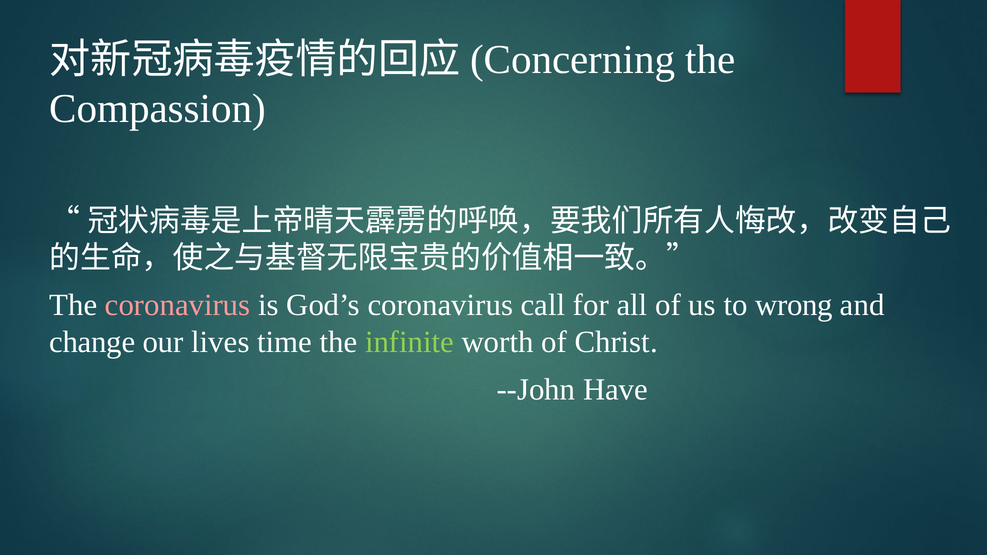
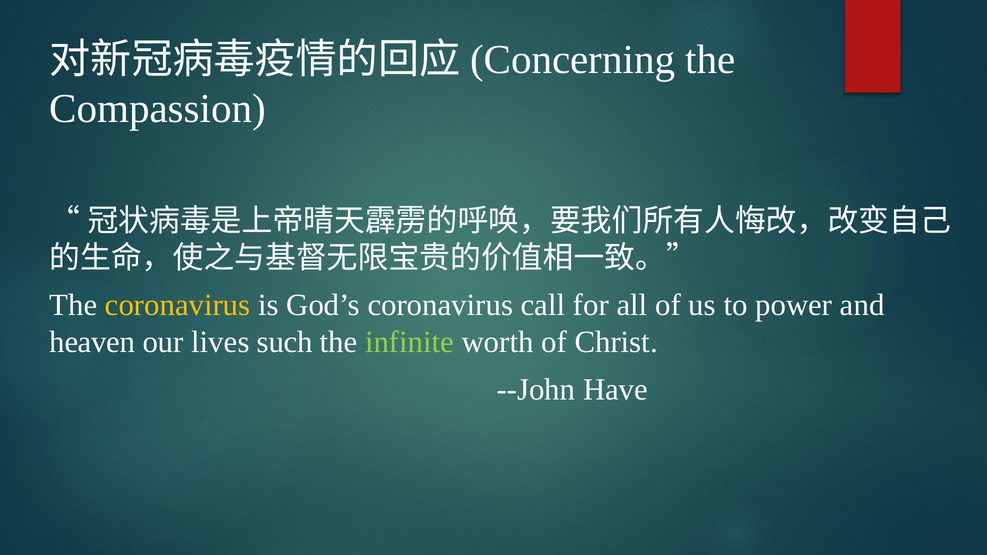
coronavirus at (178, 305) colour: pink -> yellow
wrong: wrong -> power
change: change -> heaven
time: time -> such
